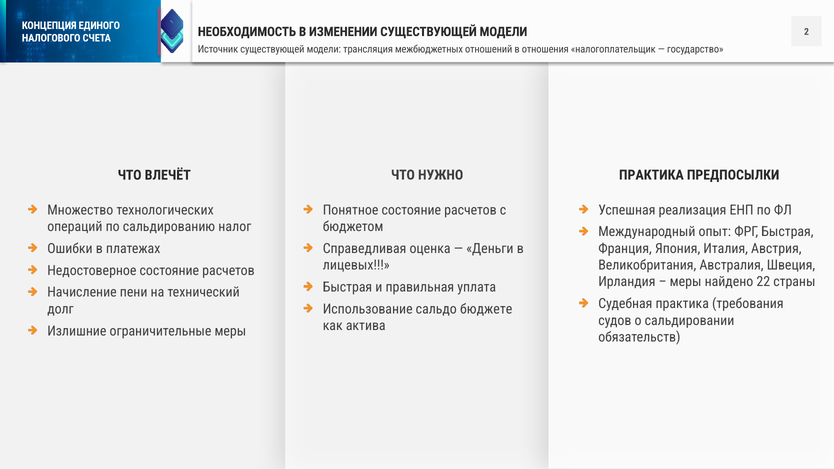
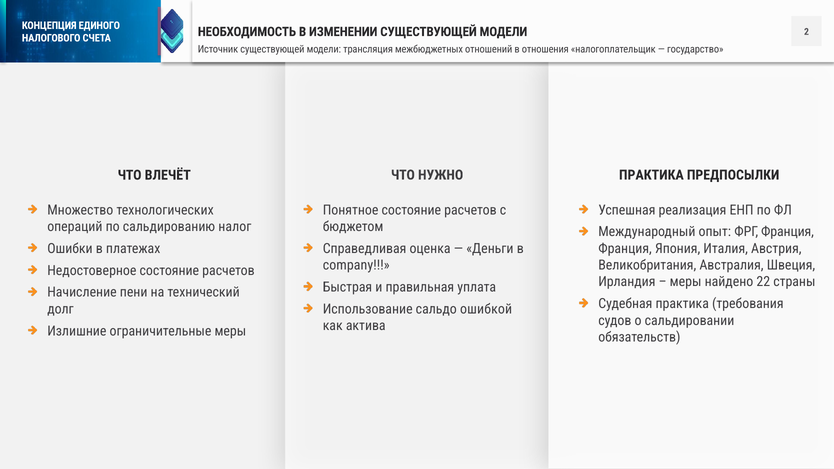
ФРГ Быстрая: Быстрая -> Франция
лицевых: лицевых -> company
бюджете: бюджете -> ошибкой
